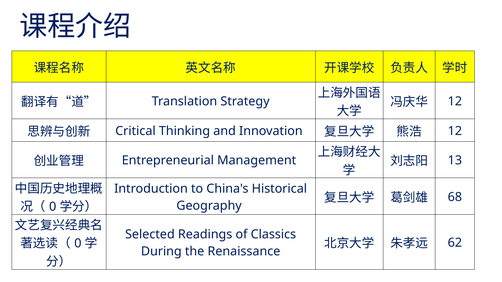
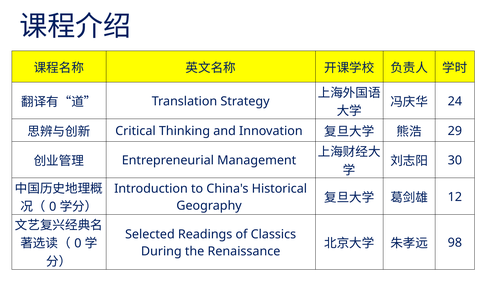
12 at (455, 101): 12 -> 24
12 at (455, 131): 12 -> 29
13: 13 -> 30
68: 68 -> 12
62: 62 -> 98
